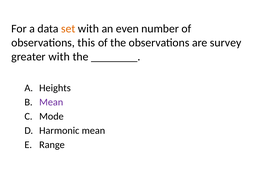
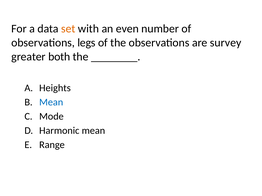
this: this -> legs
greater with: with -> both
Mean at (51, 102) colour: purple -> blue
